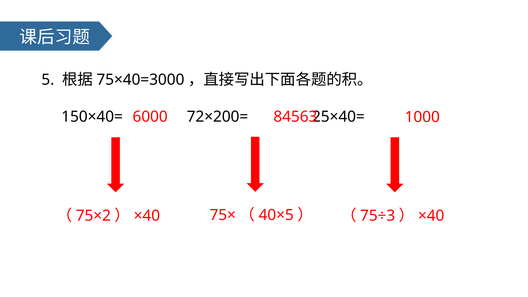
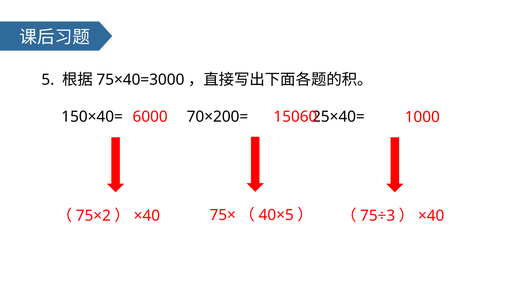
72×200=: 72×200= -> 70×200=
84563: 84563 -> 15060
